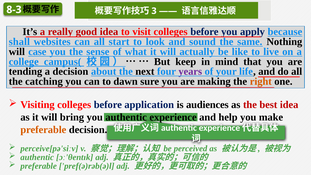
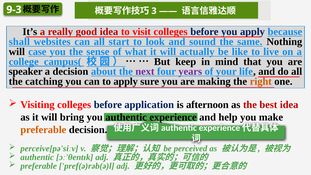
8-3: 8-3 -> 9-3
tending: tending -> speaker
next colour: black -> purple
to dawn: dawn -> apply
audiences: audiences -> afternoon
